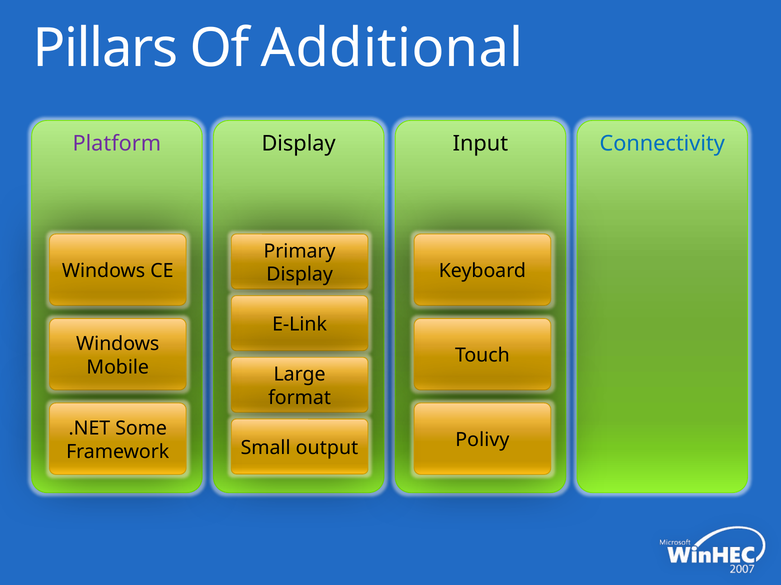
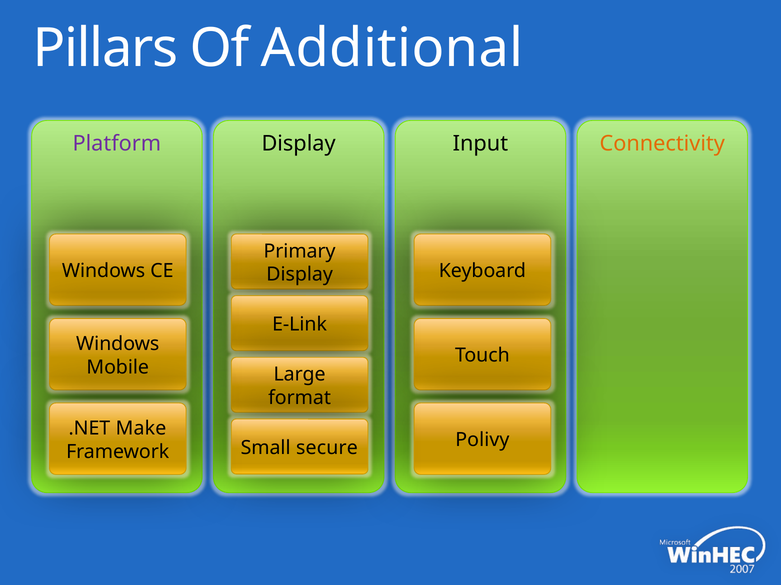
Connectivity colour: blue -> orange
Some: Some -> Make
output: output -> secure
